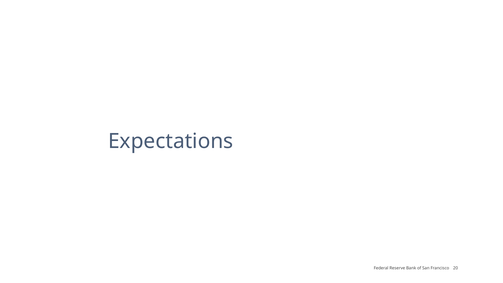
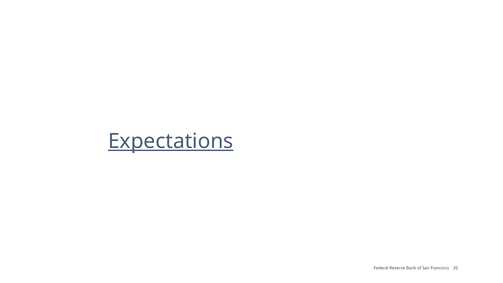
Expectations underline: none -> present
